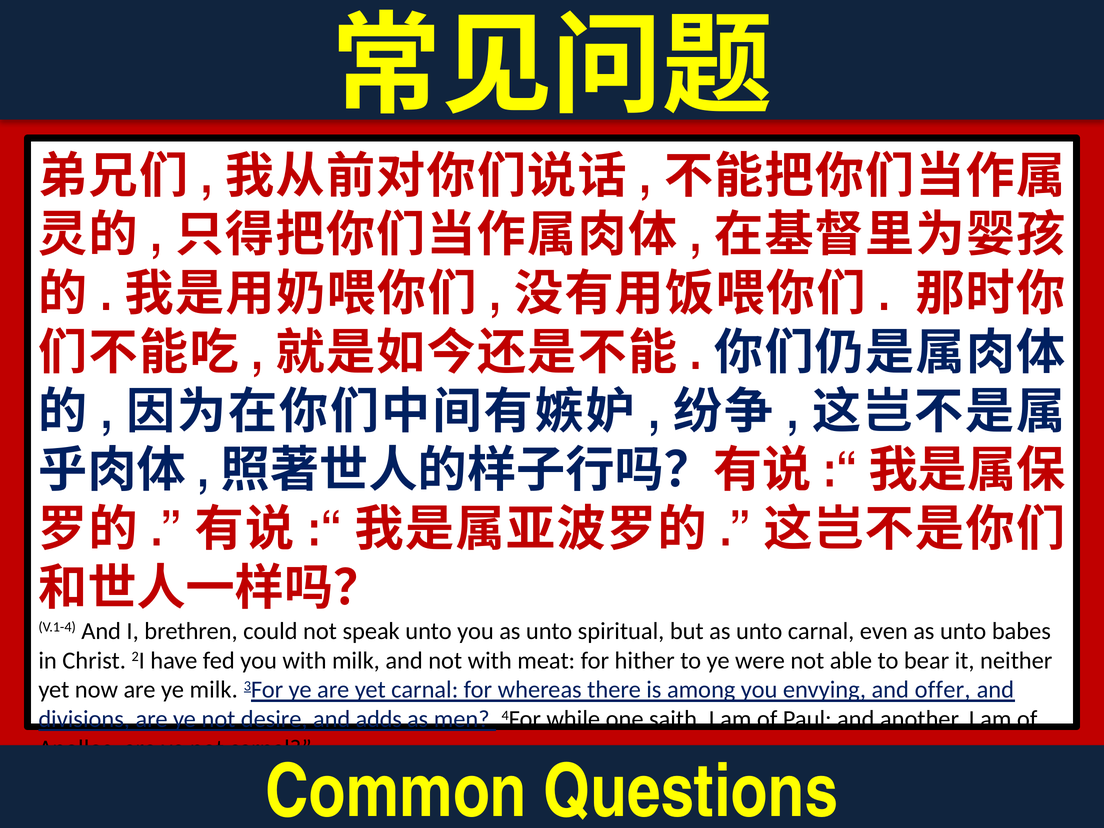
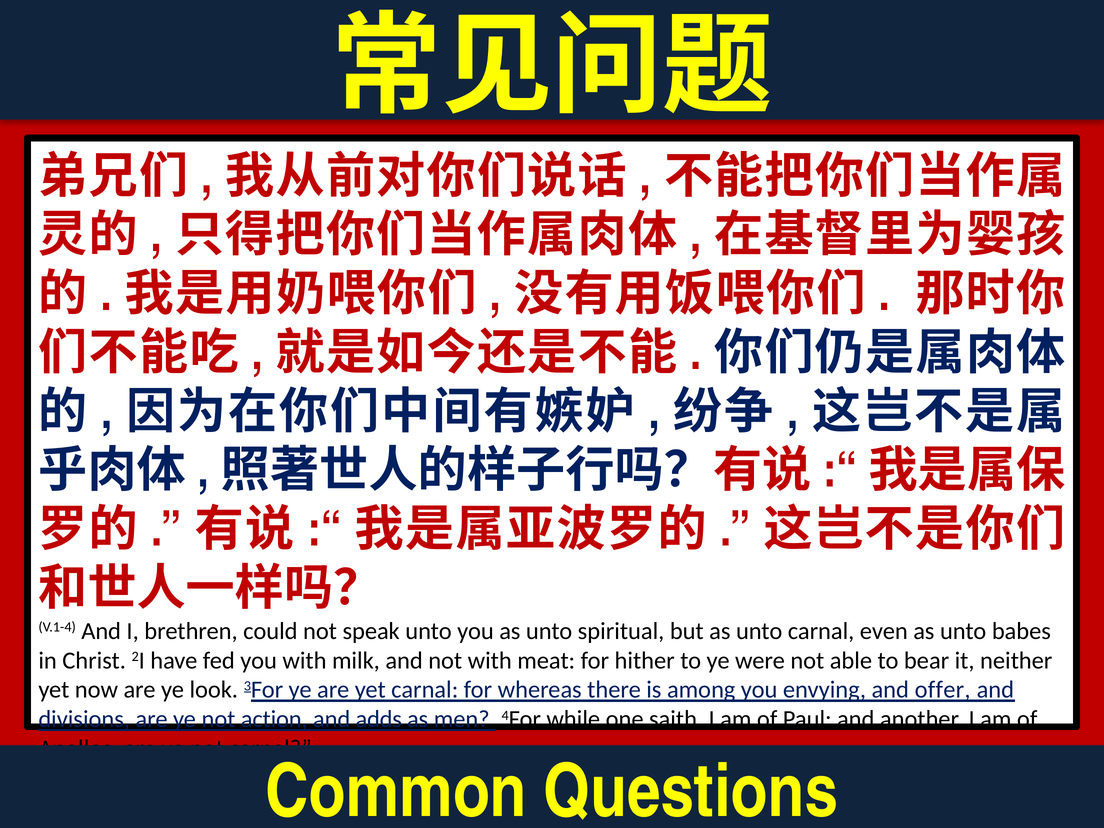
ye milk: milk -> look
desire: desire -> action
